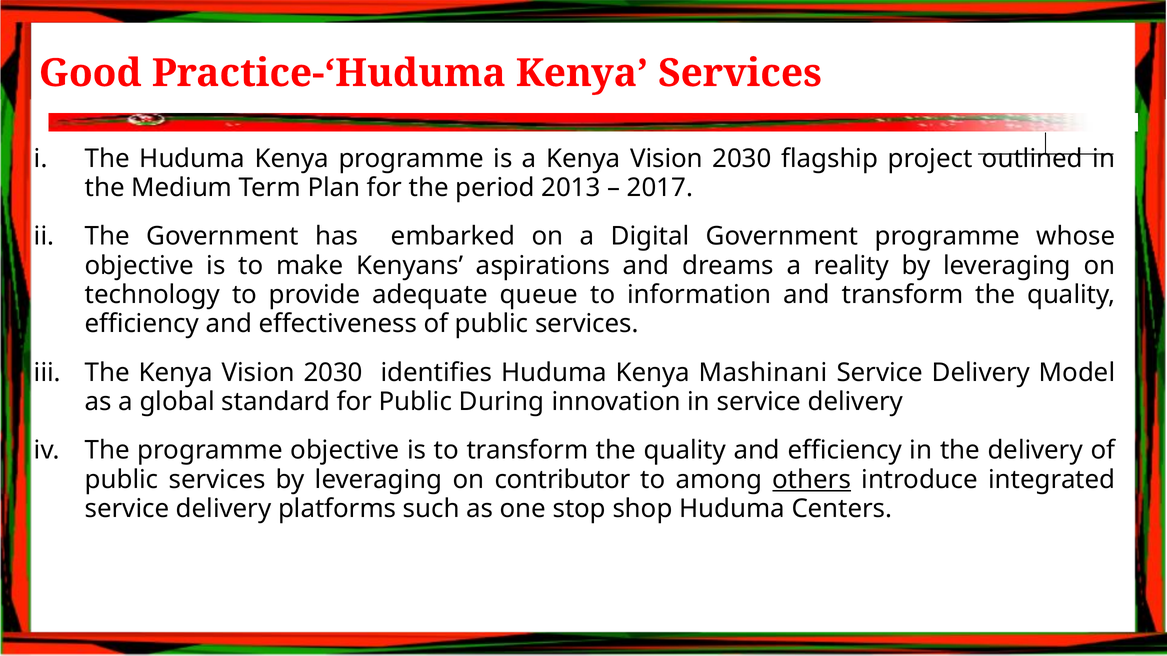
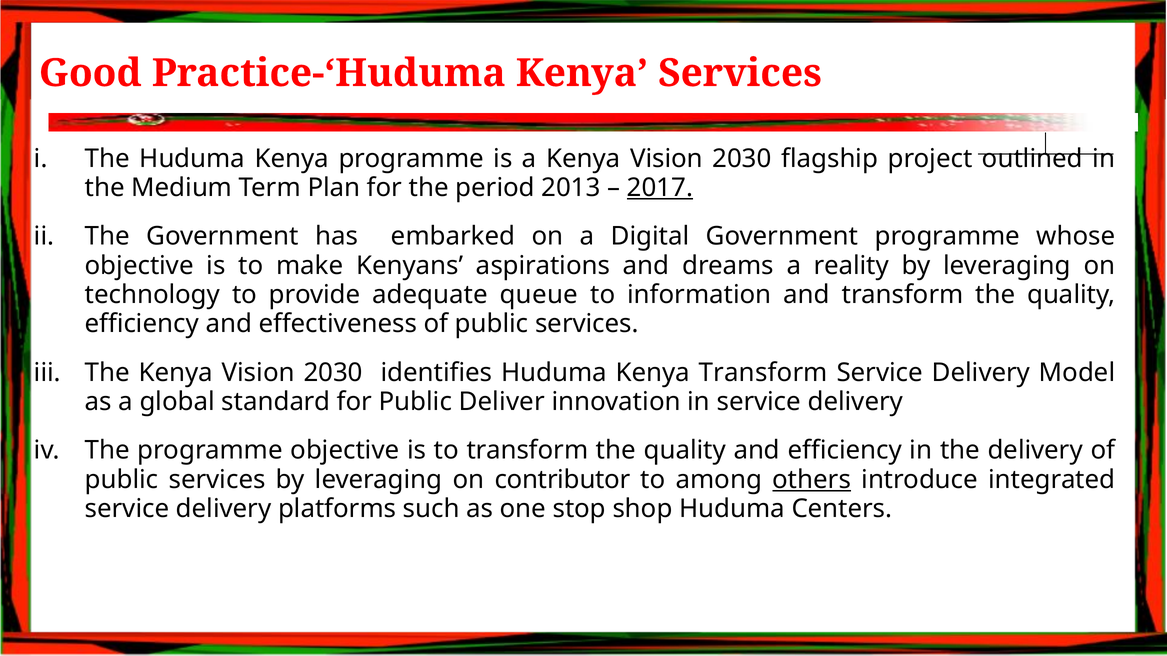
2017 underline: none -> present
Kenya Mashinani: Mashinani -> Transform
During: During -> Deliver
